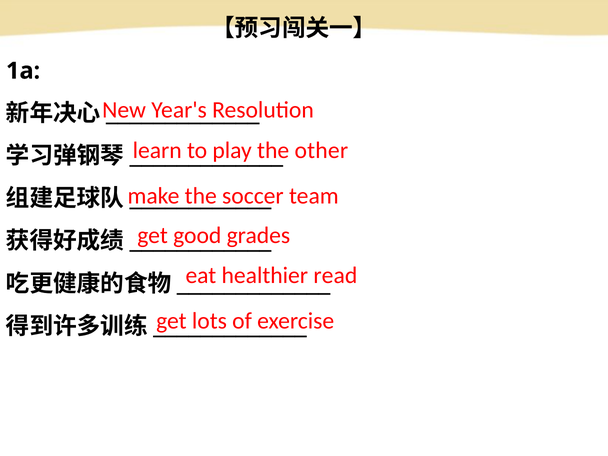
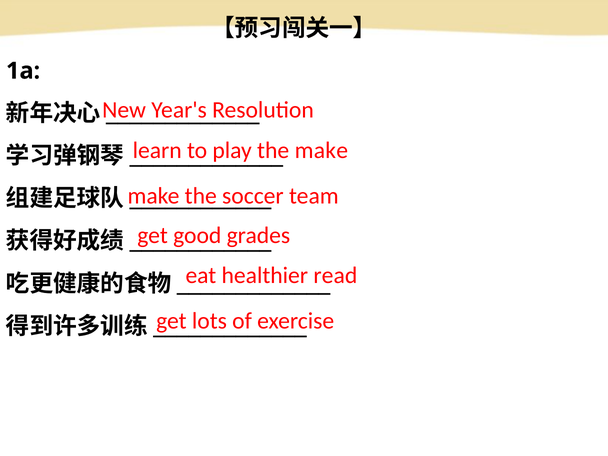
other at (321, 151): other -> make
